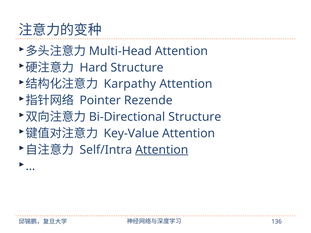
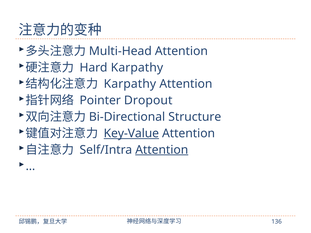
Hard Structure: Structure -> Karpathy
Rezende: Rezende -> Dropout
Key-Value underline: none -> present
